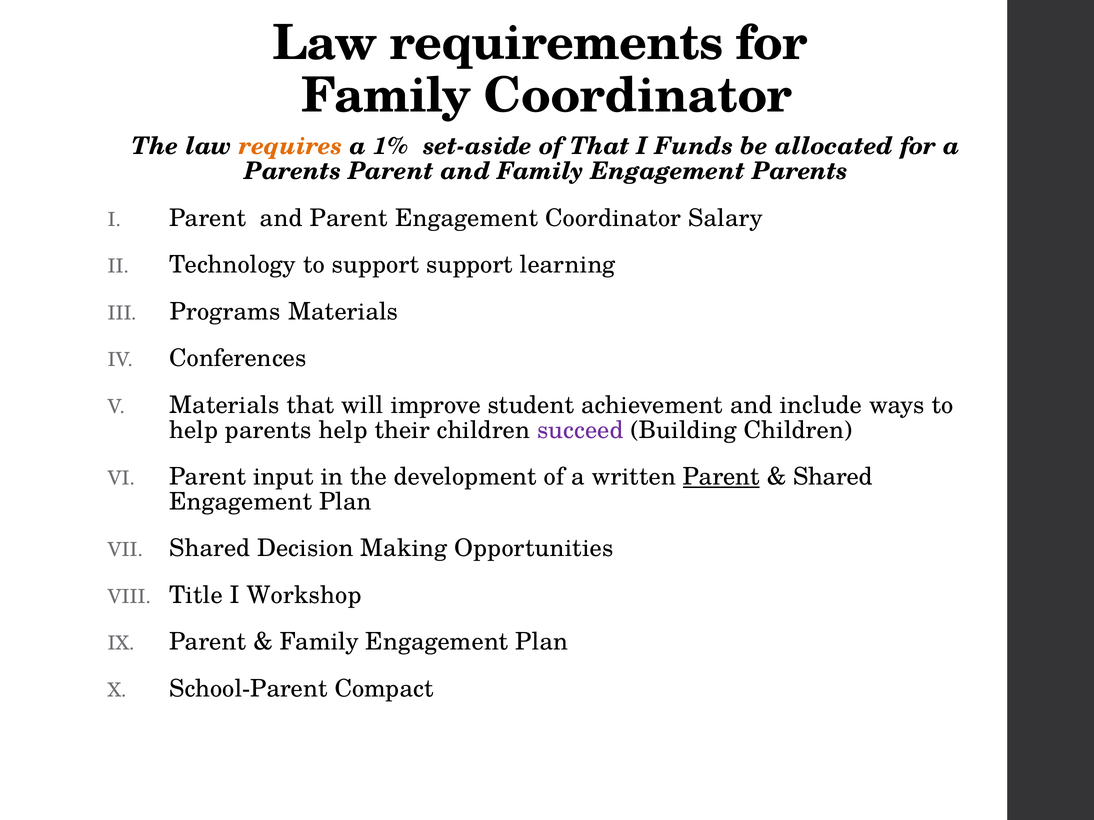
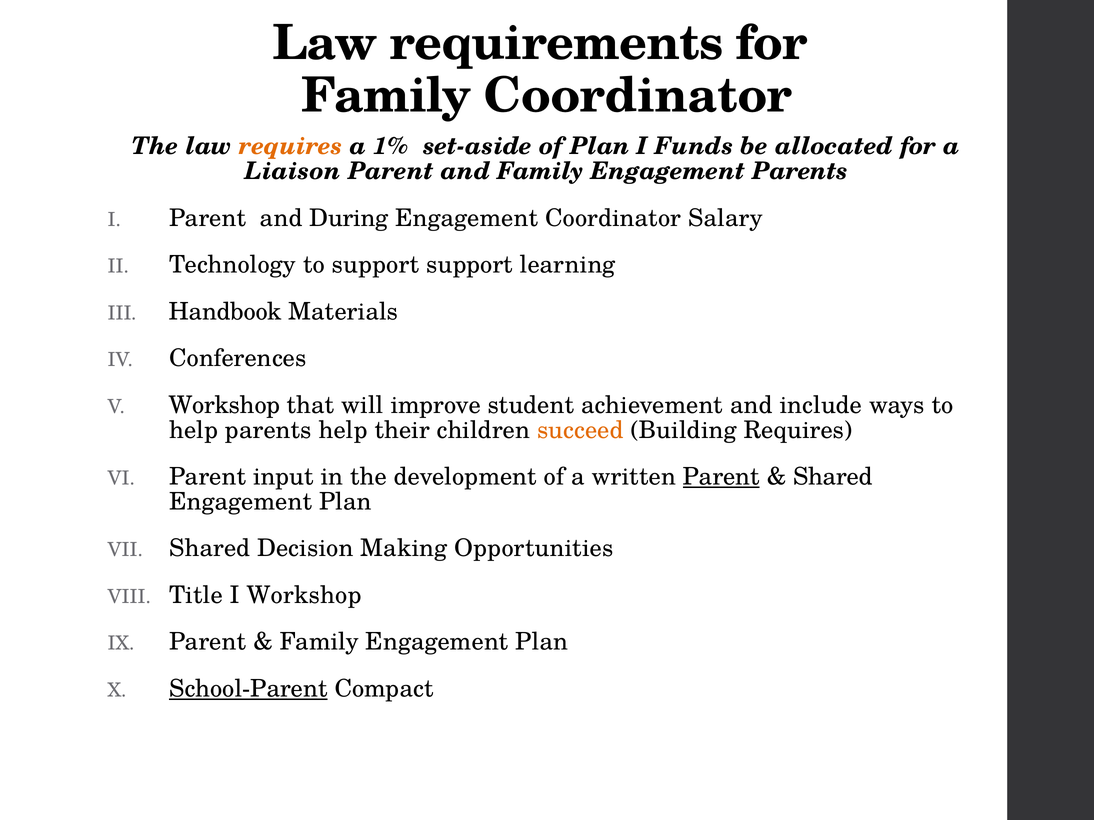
of That: That -> Plan
Parents at (293, 172): Parents -> Liaison
and Parent: Parent -> During
Programs: Programs -> Handbook
Materials at (224, 405): Materials -> Workshop
succeed colour: purple -> orange
Building Children: Children -> Requires
School-Parent underline: none -> present
